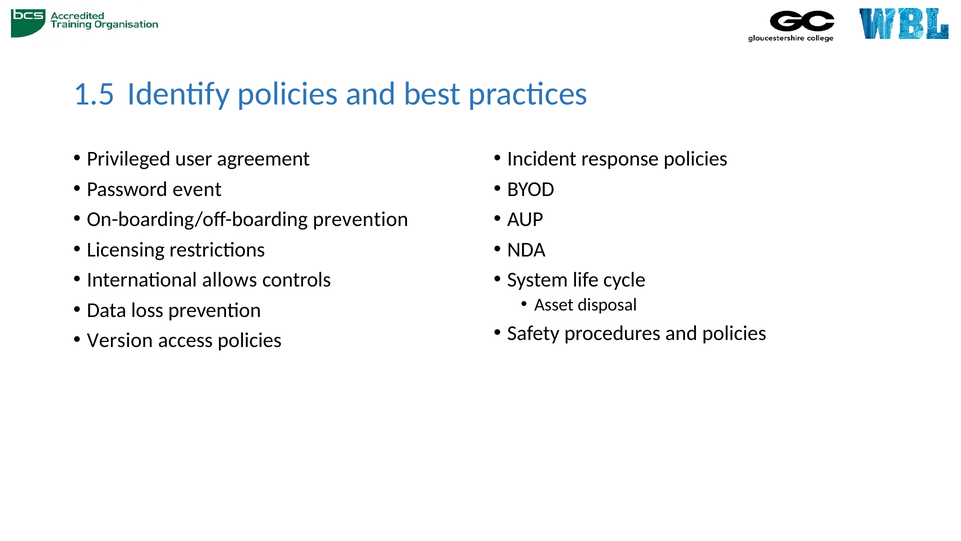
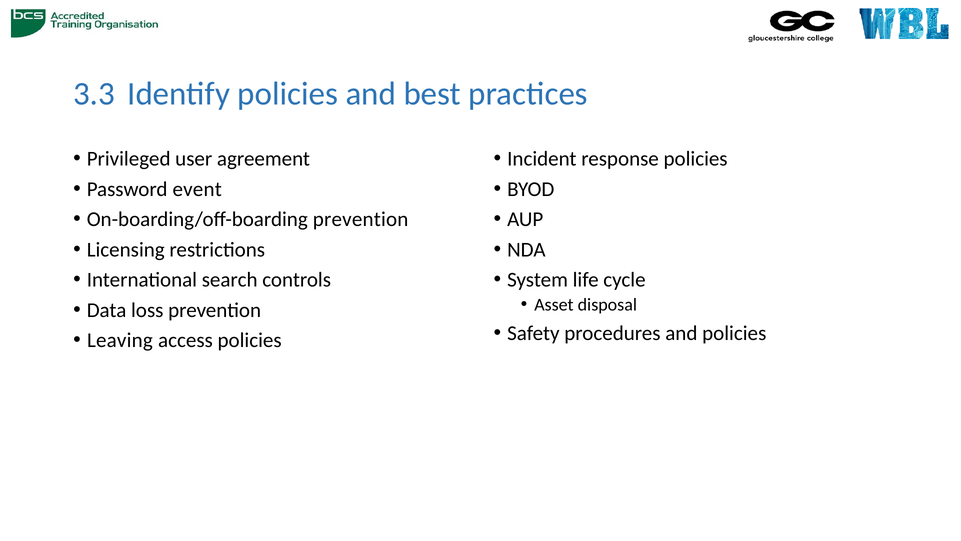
1.5: 1.5 -> 3.3
allows: allows -> search
Version: Version -> Leaving
